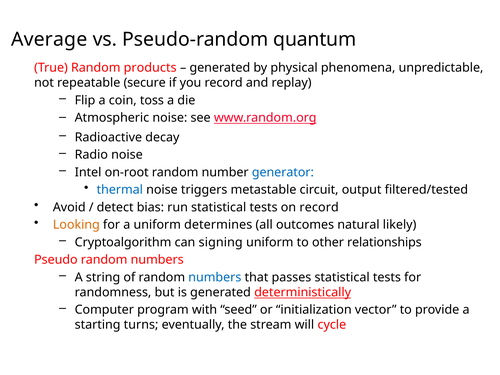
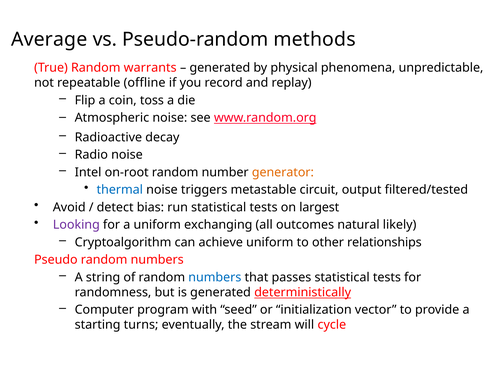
quantum: quantum -> methods
products: products -> warrants
secure: secure -> offline
generator colour: blue -> orange
on record: record -> largest
Looking colour: orange -> purple
determines: determines -> exchanging
signing: signing -> achieve
